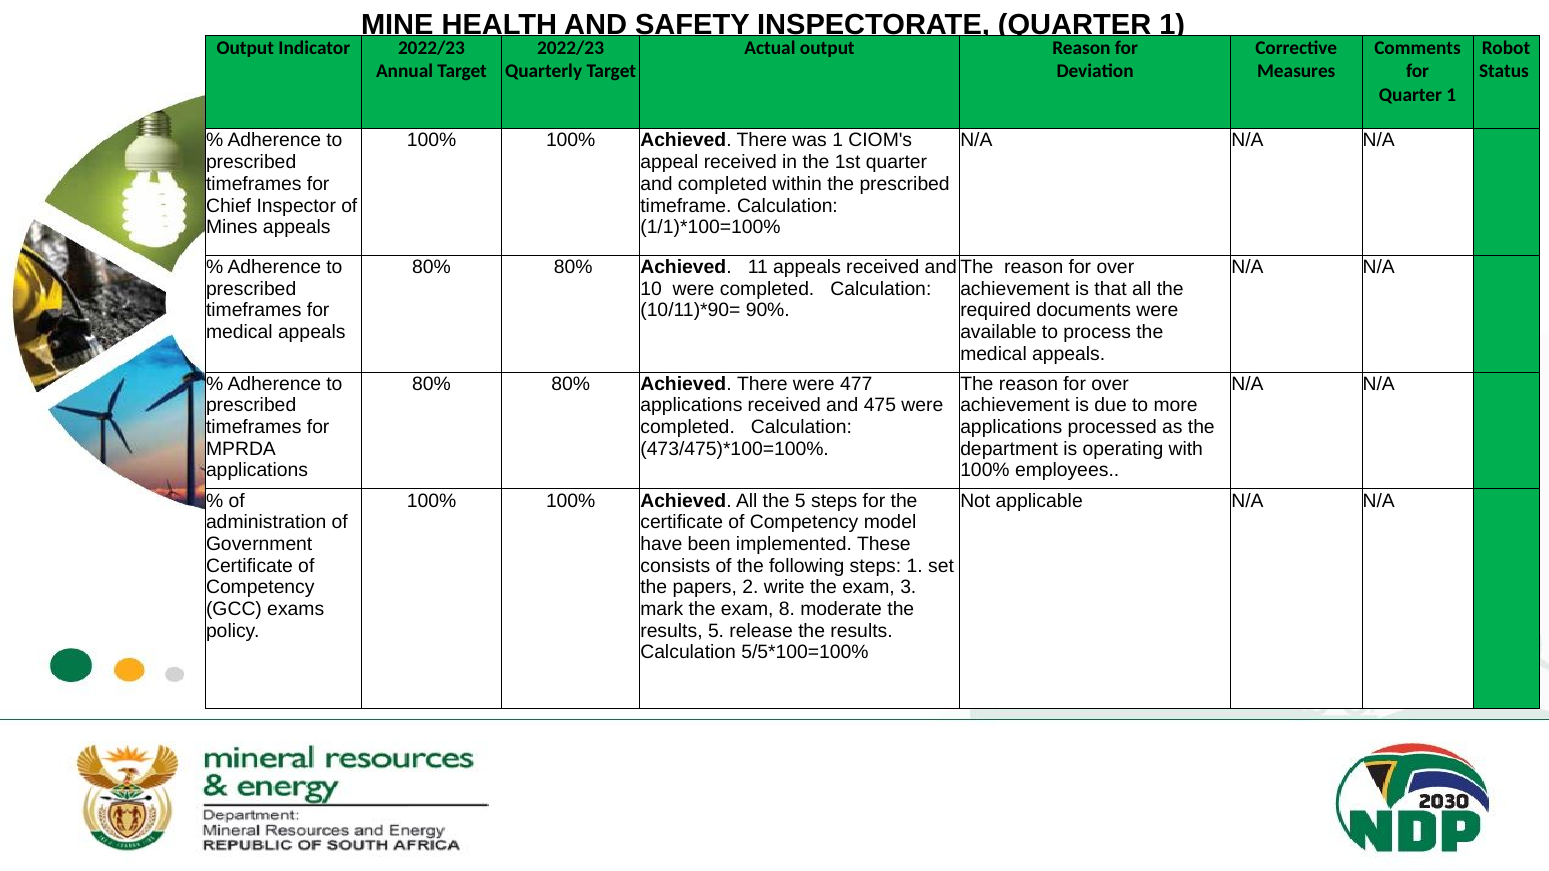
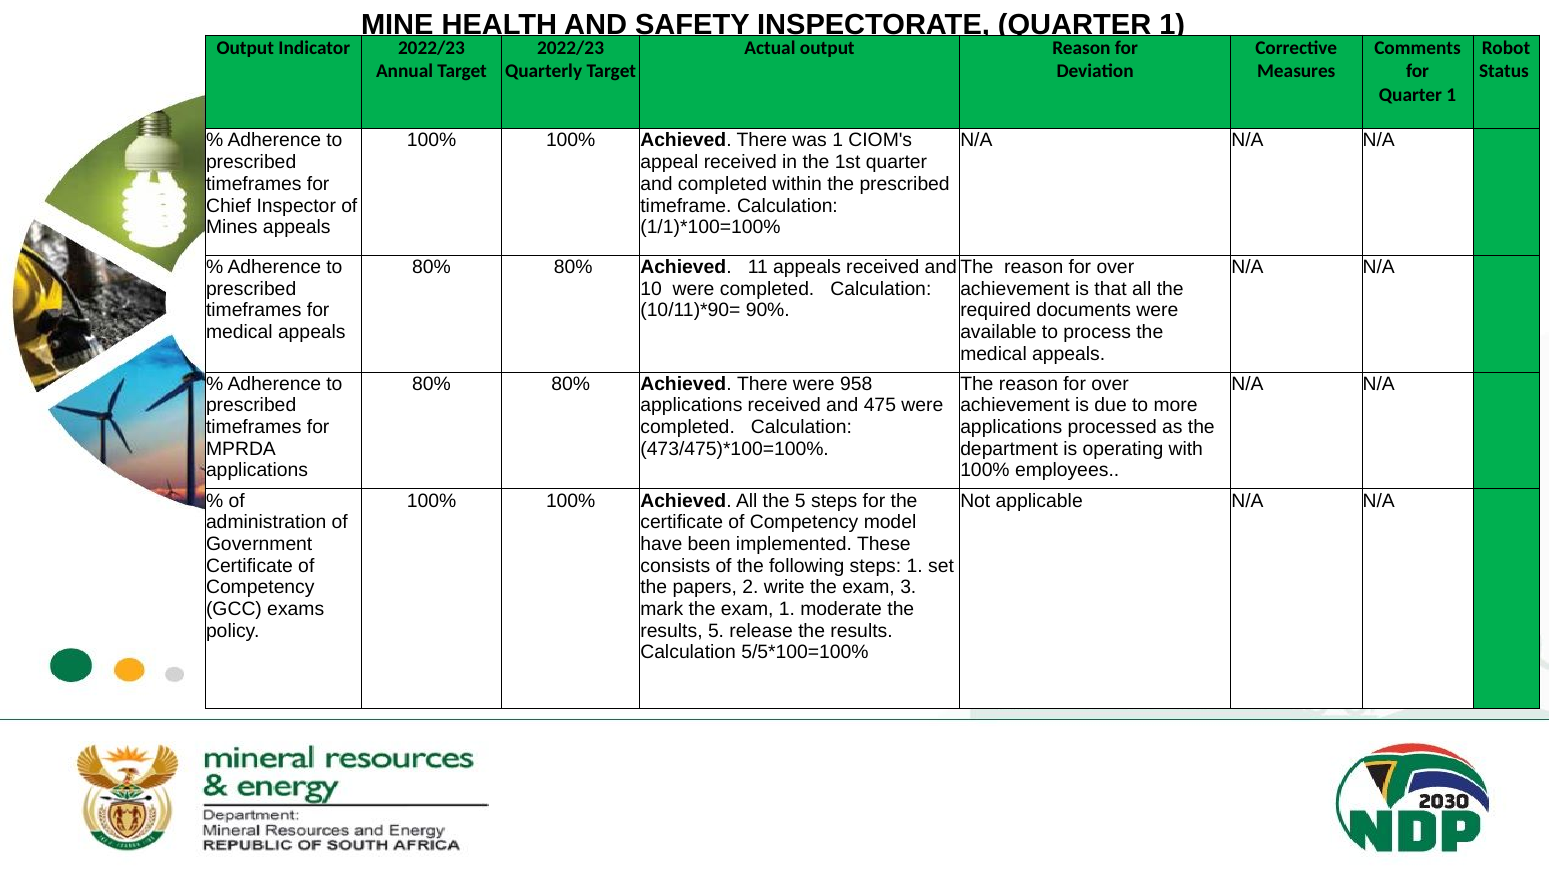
477: 477 -> 958
exam 8: 8 -> 1
